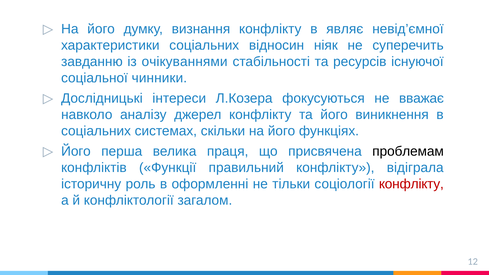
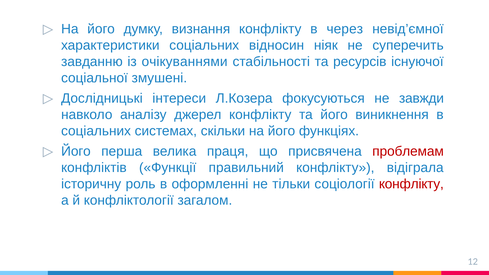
являє: являє -> через
чинники: чинники -> змушені
вважає: вважає -> завжди
проблемам colour: black -> red
